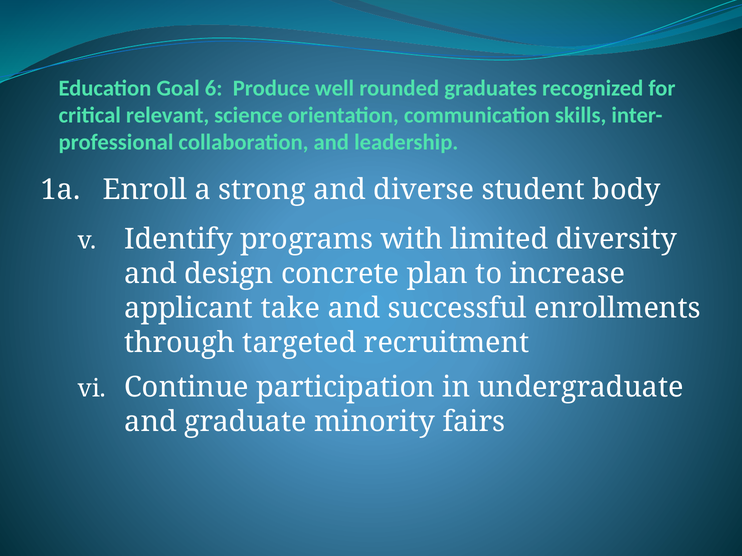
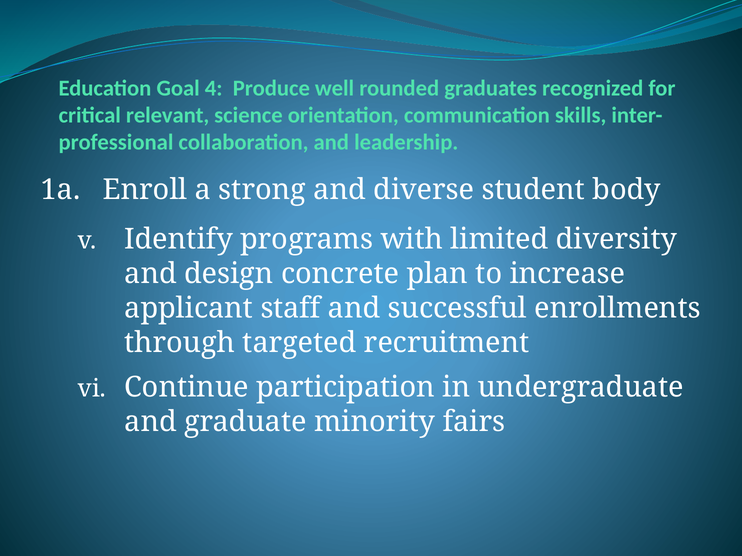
6: 6 -> 4
take: take -> staff
